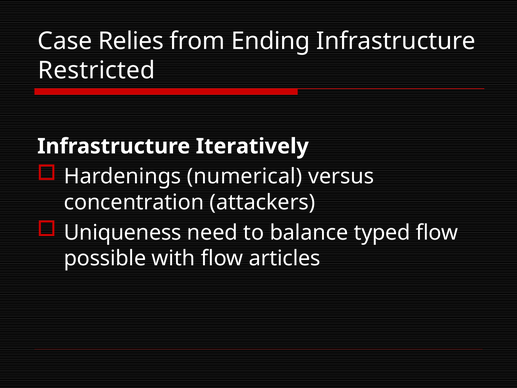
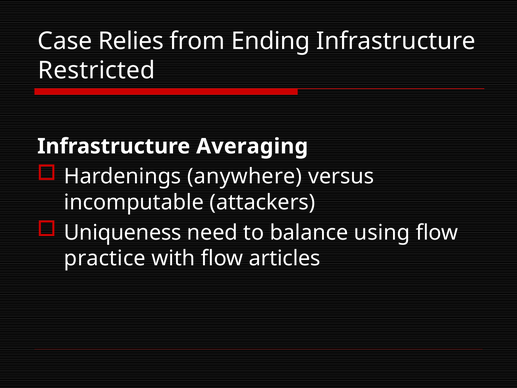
Iteratively: Iteratively -> Averaging
numerical: numerical -> anywhere
concentration: concentration -> incomputable
typed: typed -> using
possible: possible -> practice
